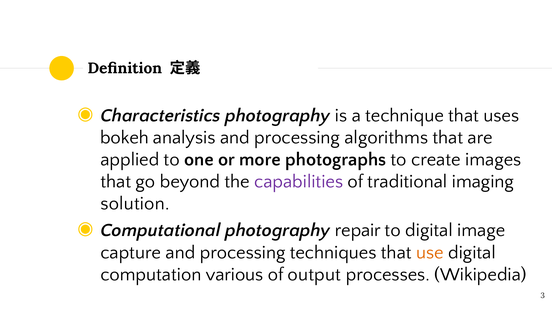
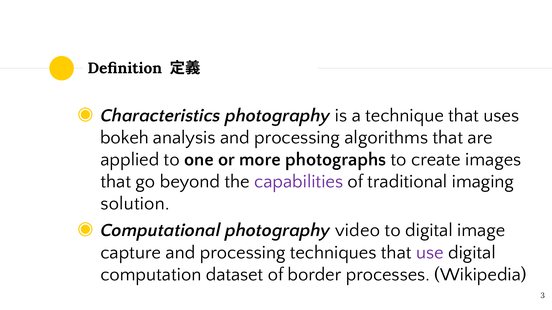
repair: repair -> video
use colour: orange -> purple
various: various -> dataset
output: output -> border
